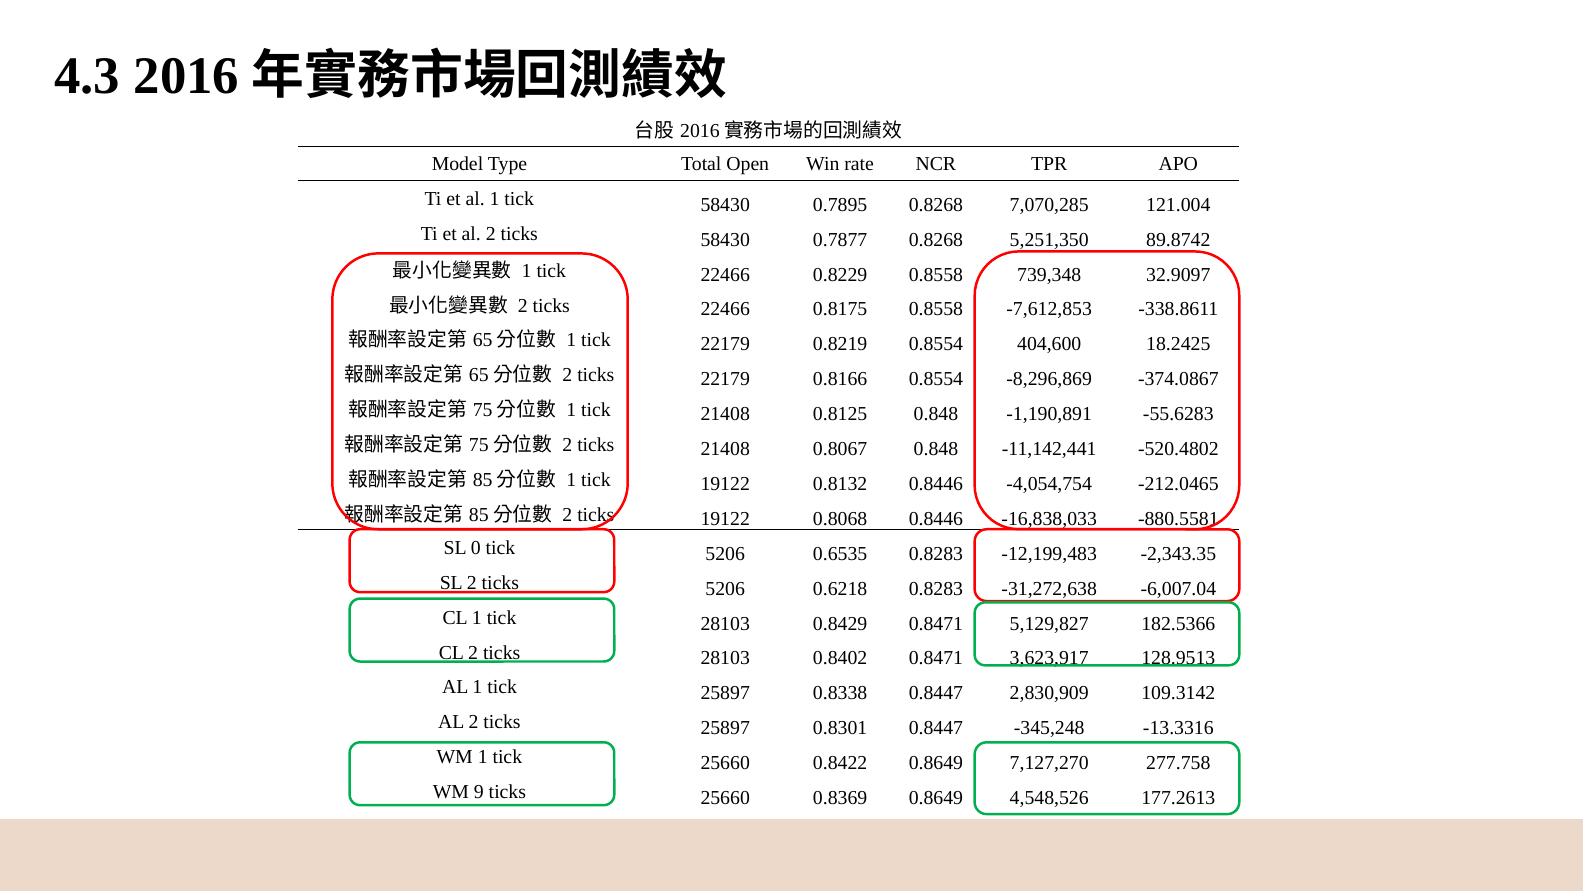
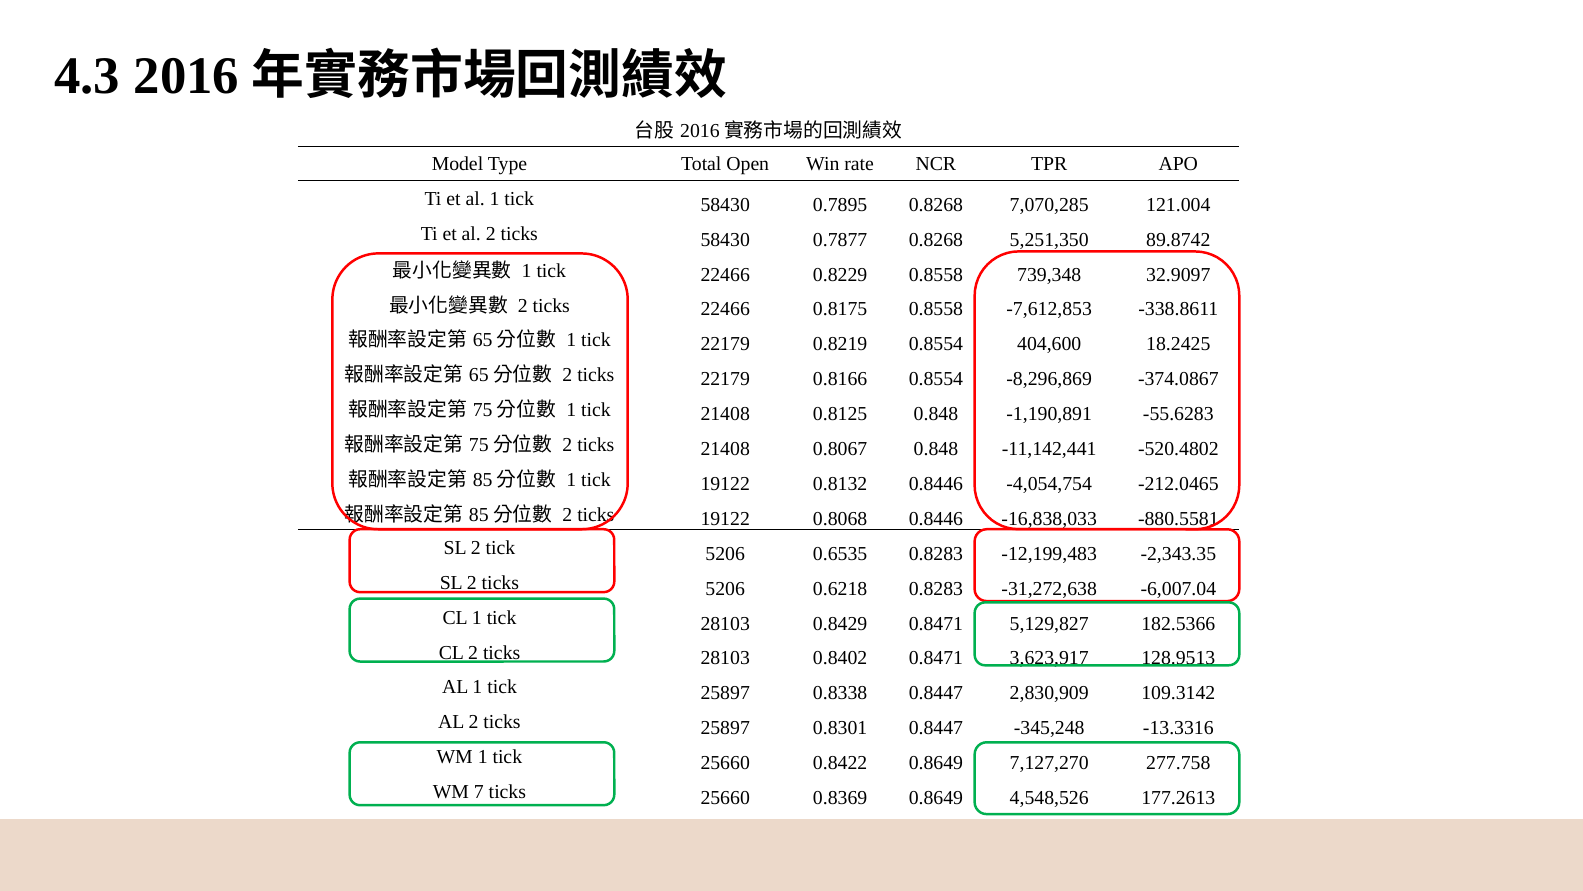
0 at (476, 548): 0 -> 2
9: 9 -> 7
